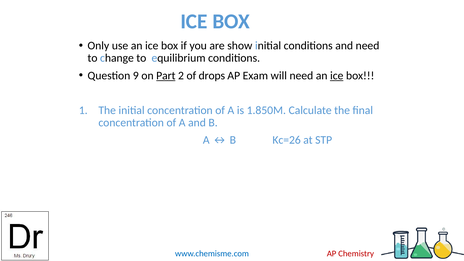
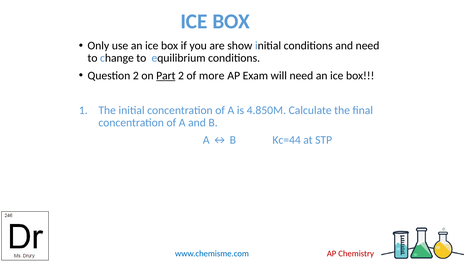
Question 9: 9 -> 2
drops: drops -> more
ice at (337, 76) underline: present -> none
1.850M: 1.850M -> 4.850M
Kc=26: Kc=26 -> Kc=44
